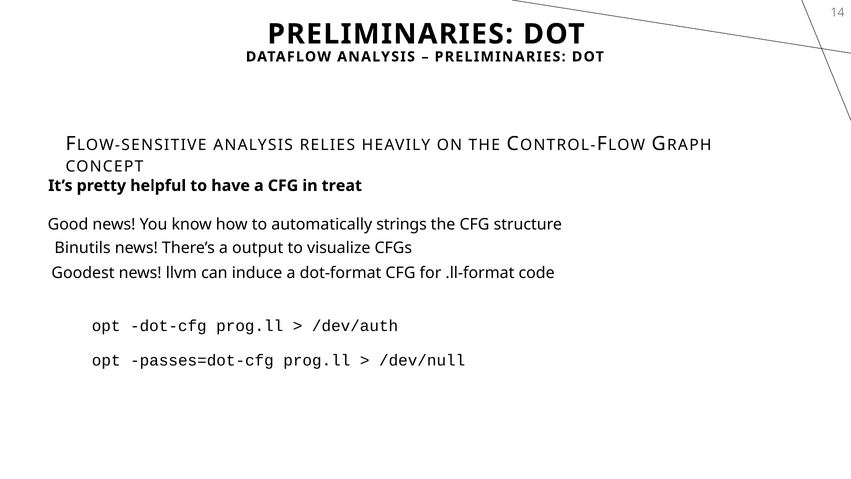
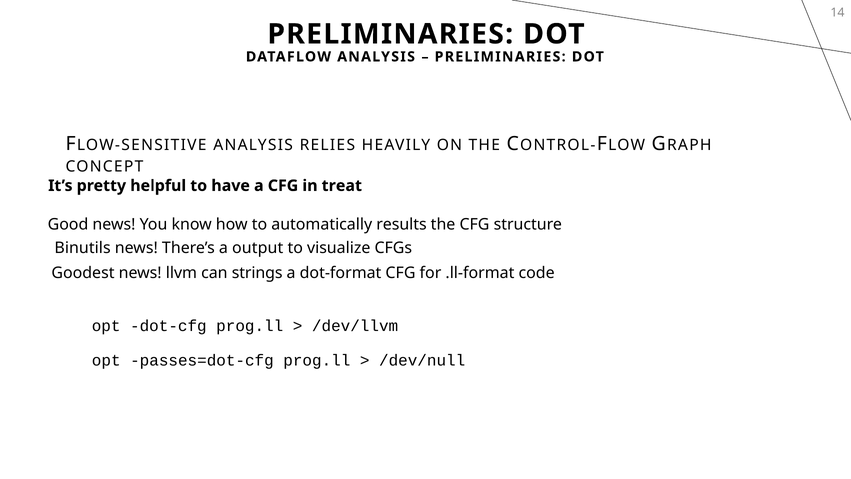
strings: strings -> results
induce: induce -> strings
/dev/auth: /dev/auth -> /dev/llvm
